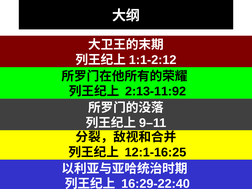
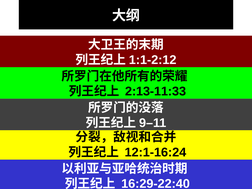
2:13-11:92: 2:13-11:92 -> 2:13-11:33
12:1-16:25: 12:1-16:25 -> 12:1-16:24
